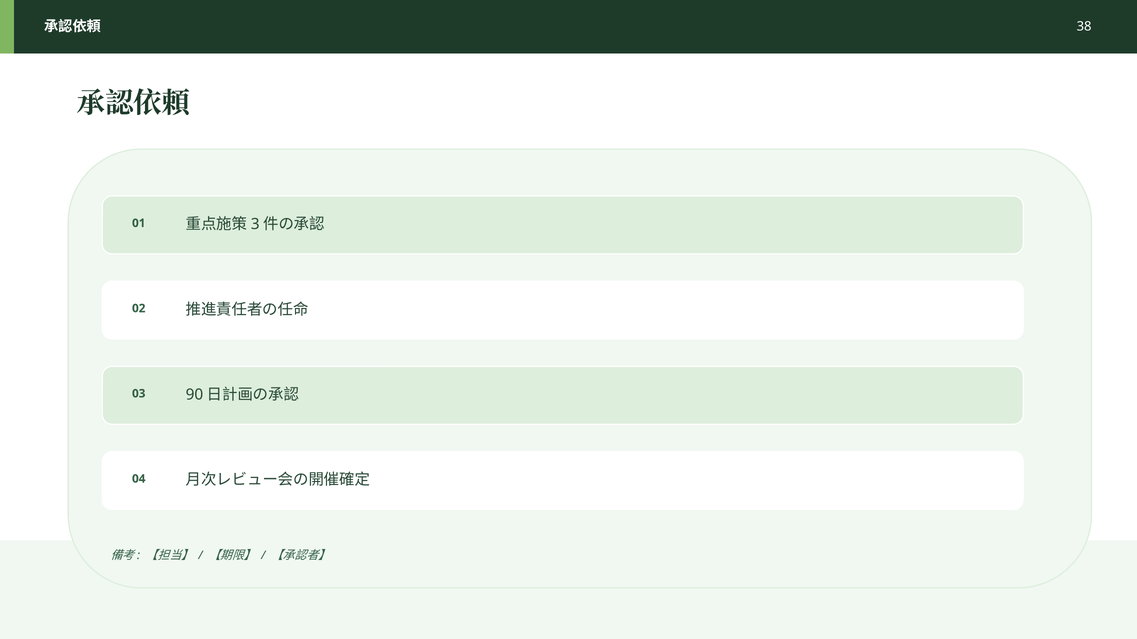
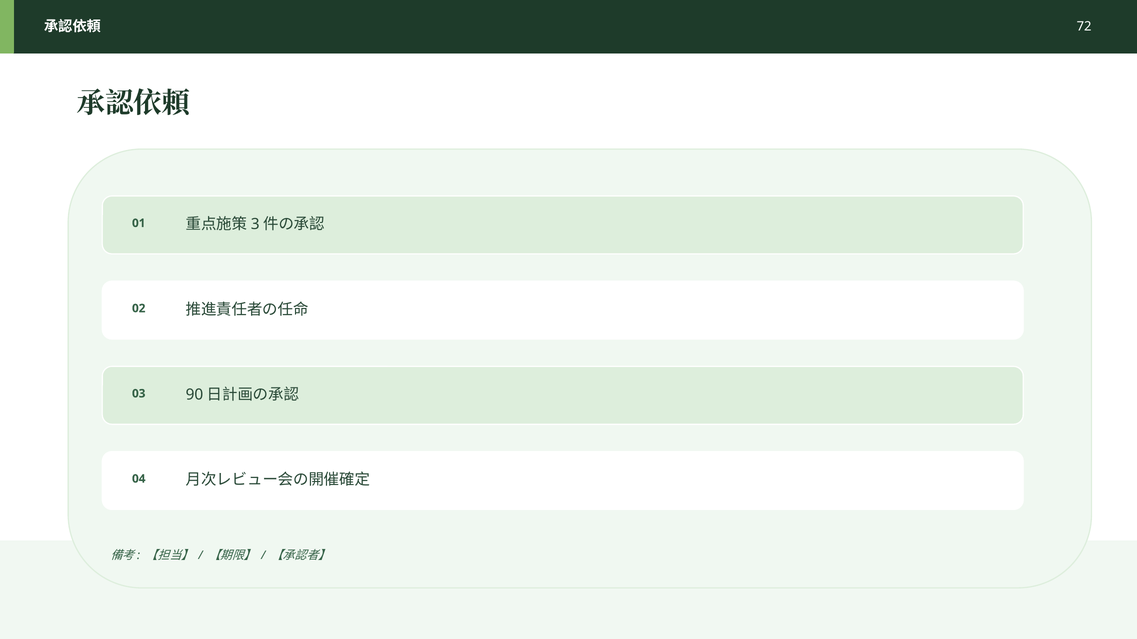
38: 38 -> 72
